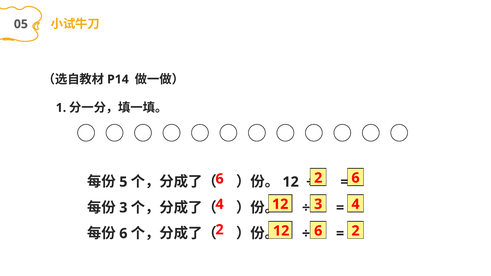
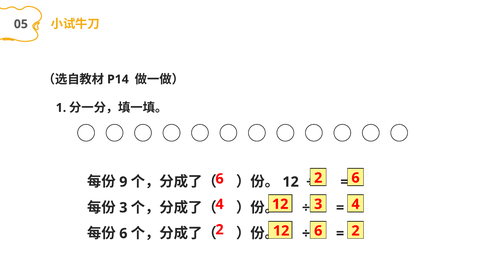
5: 5 -> 9
